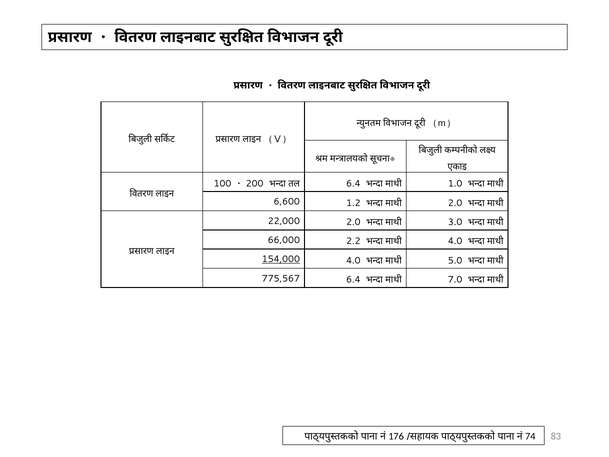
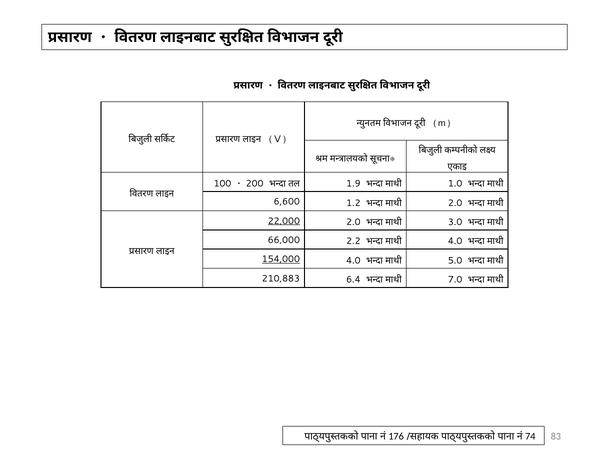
6.4 at (353, 184): 6.4 -> 1.9
22,000 underline: none -> present
775,567: 775,567 -> 210,883
